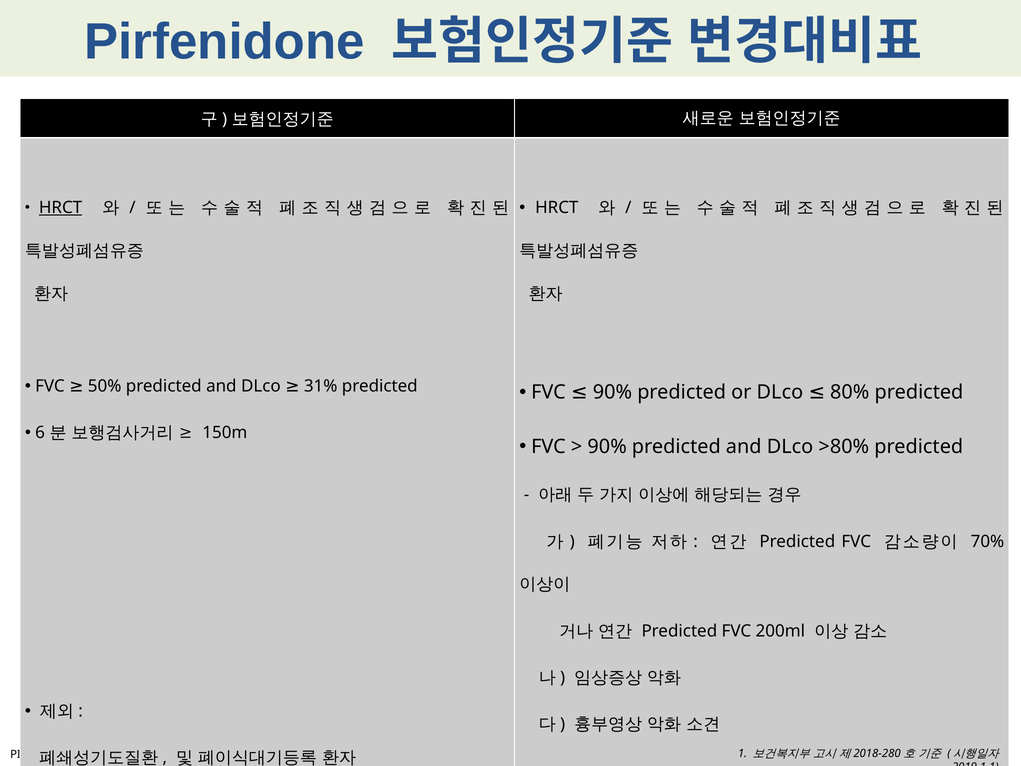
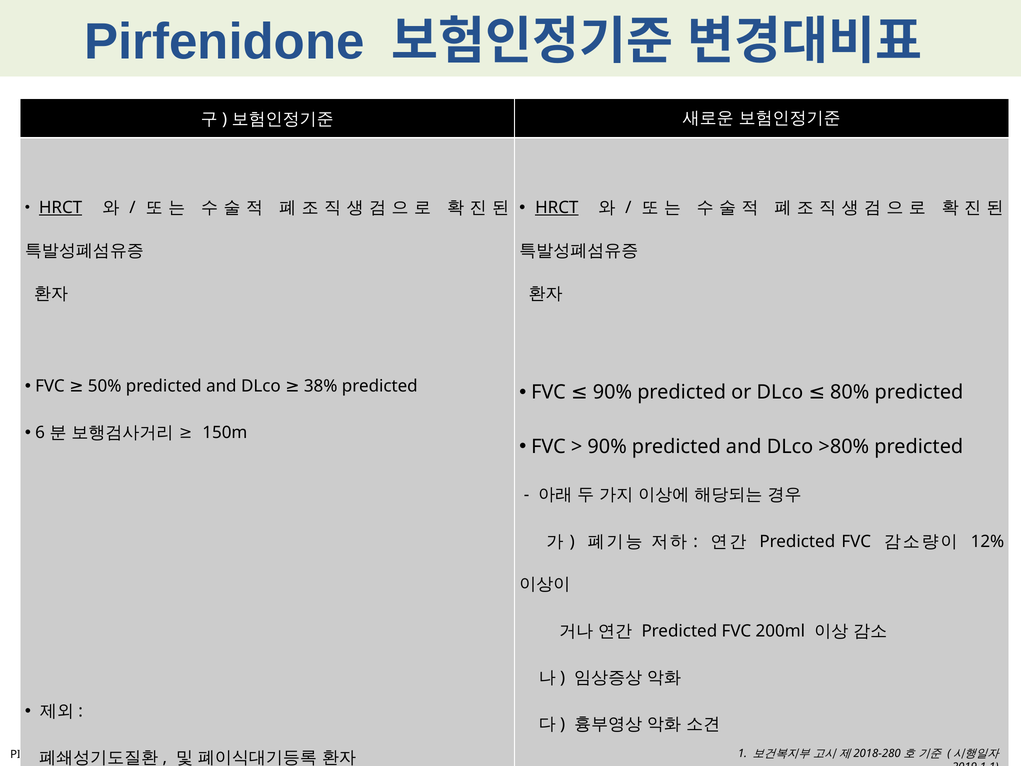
HRCT at (557, 208) underline: none -> present
31%: 31% -> 38%
70%: 70% -> 12%
